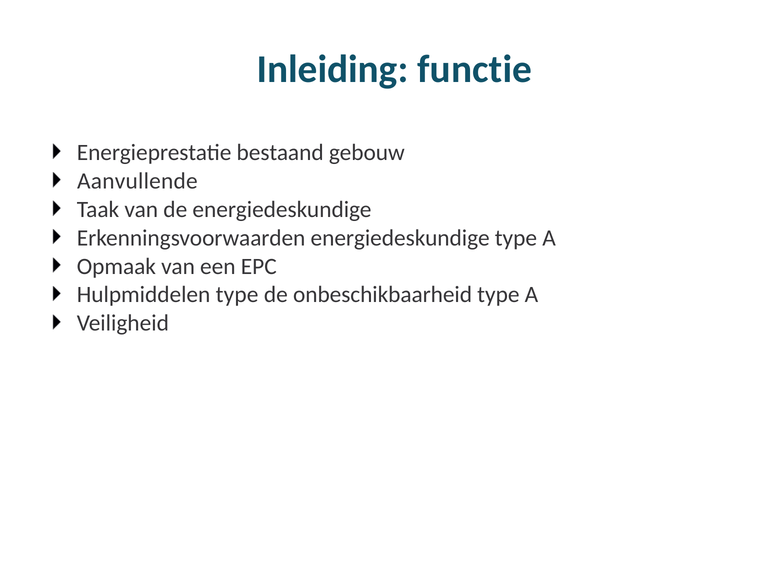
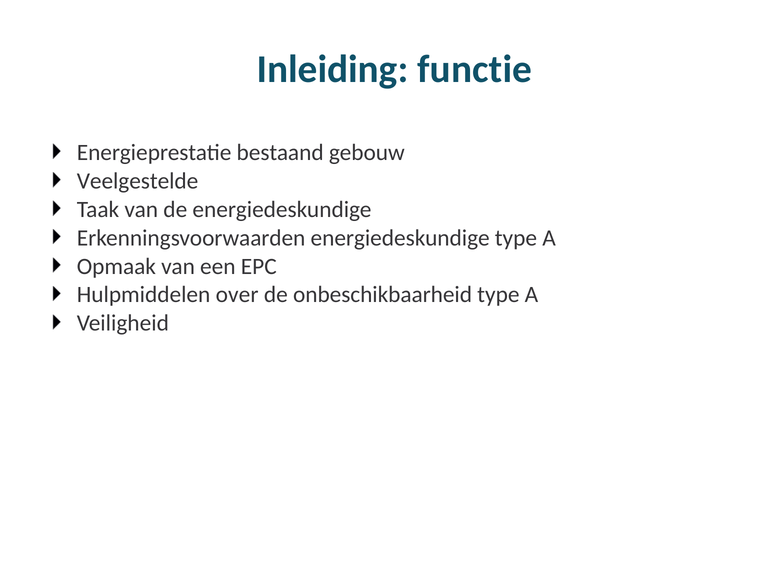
Aanvullende: Aanvullende -> Veelgestelde
Hulpmiddelen type: type -> over
